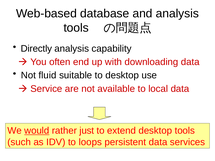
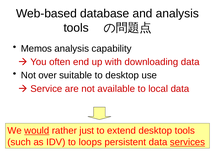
Directly: Directly -> Memos
fluid: fluid -> over
services underline: none -> present
